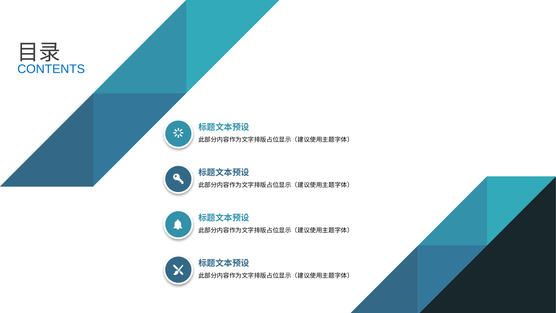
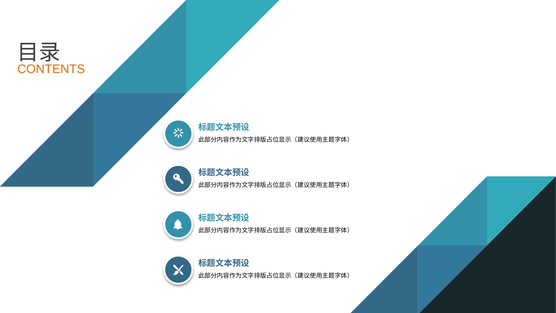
CONTENTS colour: blue -> orange
